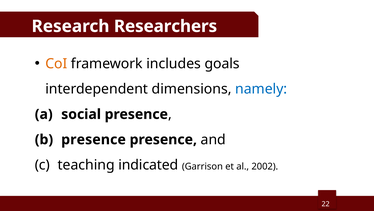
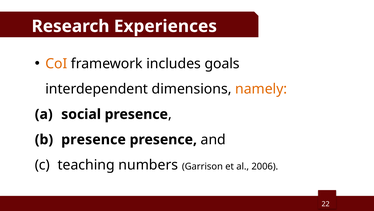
Researchers: Researchers -> Experiences
namely colour: blue -> orange
indicated: indicated -> numbers
2002: 2002 -> 2006
